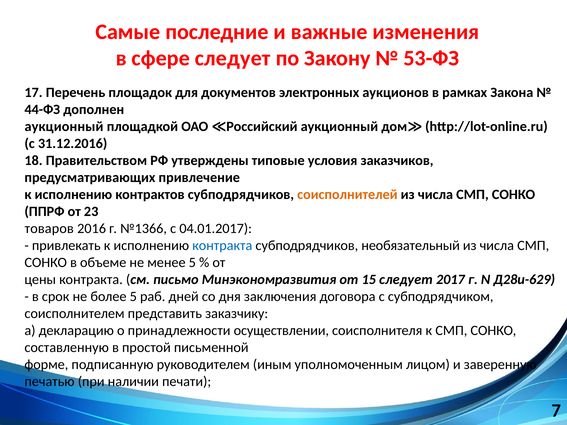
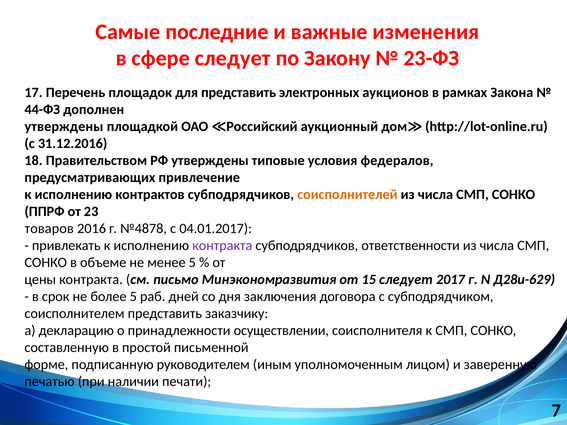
53-ФЗ: 53-ФЗ -> 23-ФЗ
для документов: документов -> представить
аукционный at (64, 127): аукционный -> утверждены
заказчиков: заказчиков -> федералов
№1366: №1366 -> №4878
контракта at (222, 246) colour: blue -> purple
необязательный: необязательный -> ответственности
